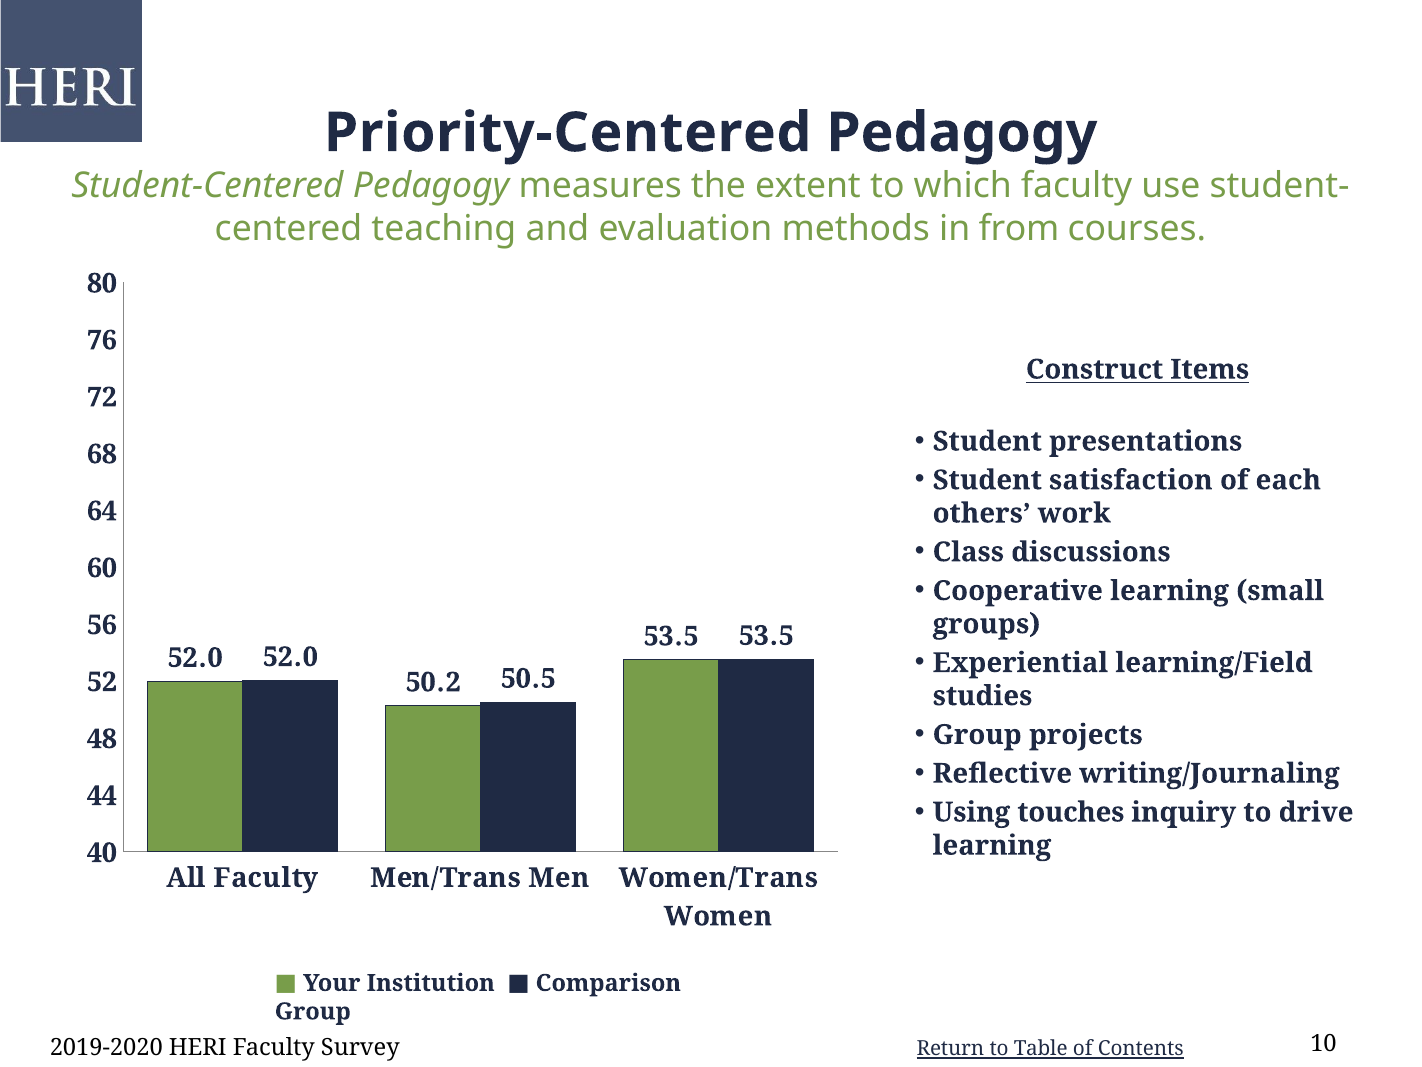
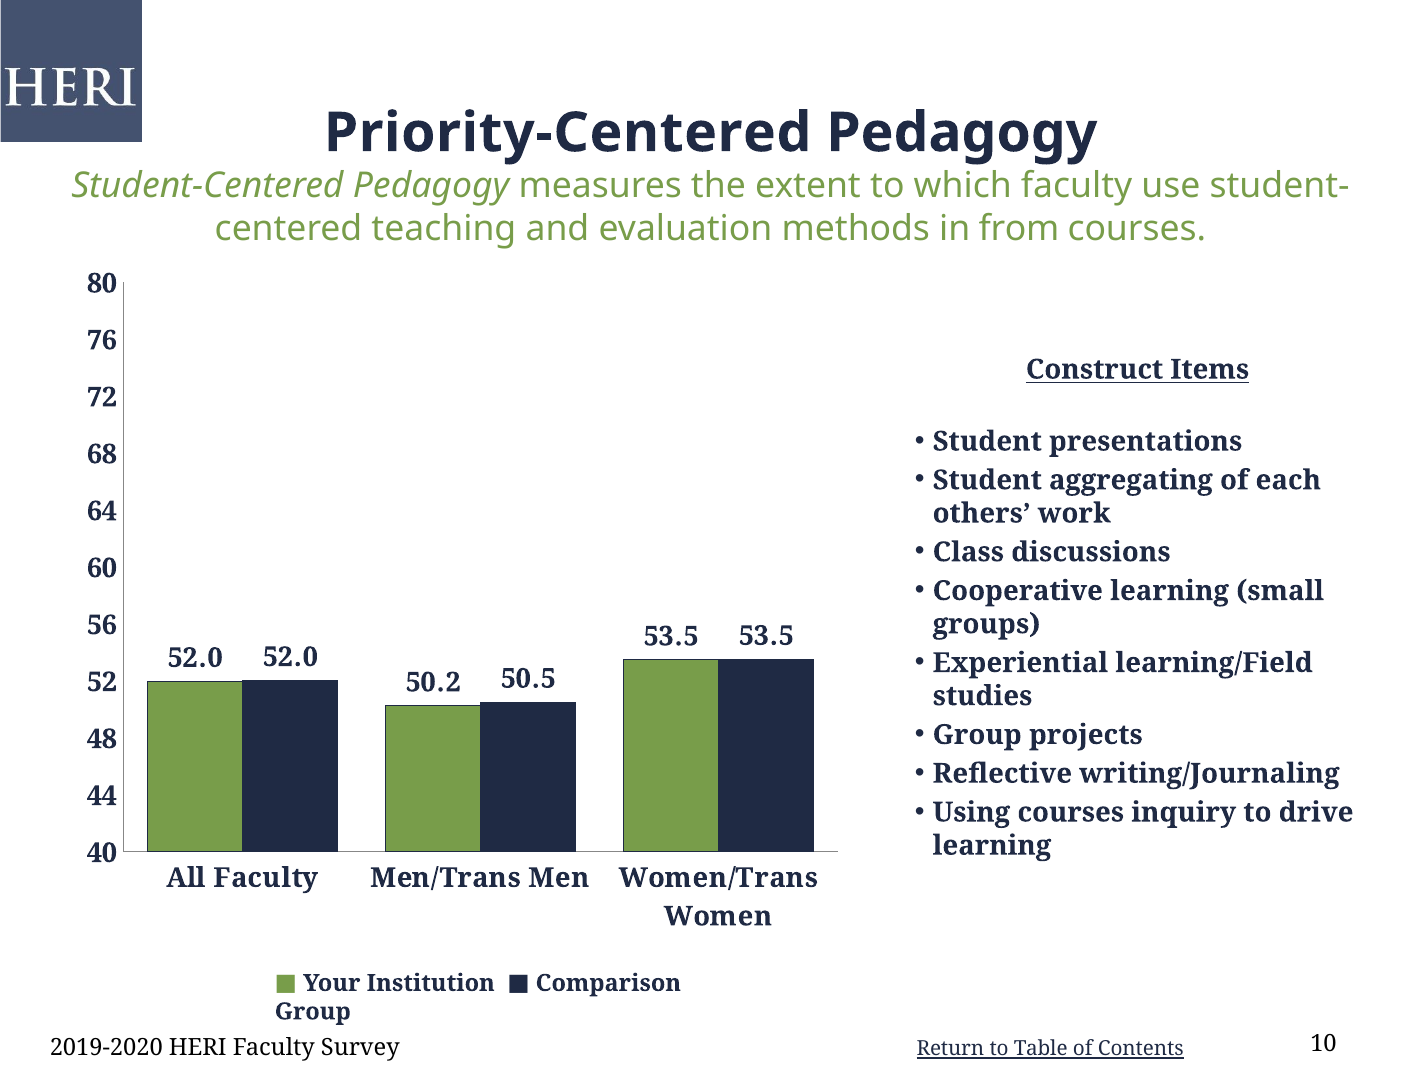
satisfaction: satisfaction -> aggregating
Using touches: touches -> courses
